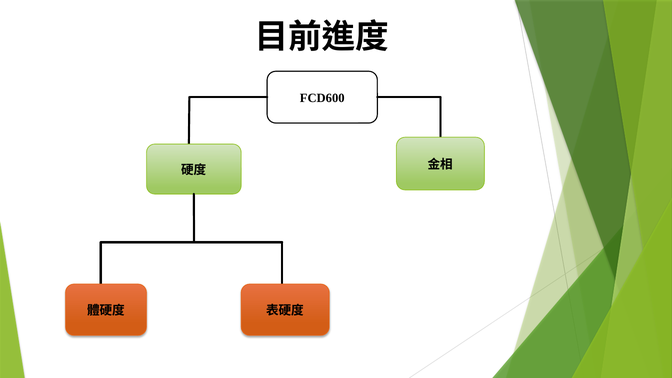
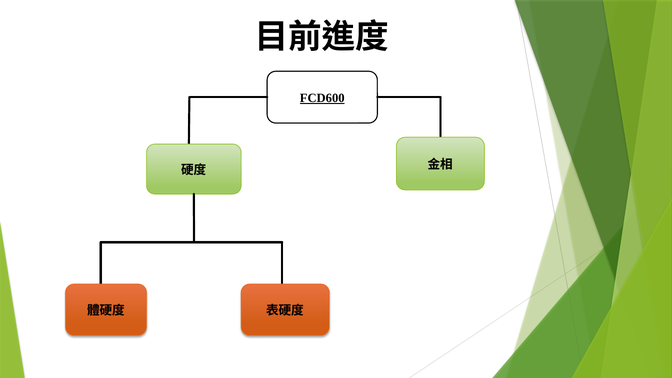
FCD600 underline: none -> present
